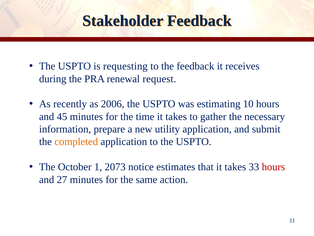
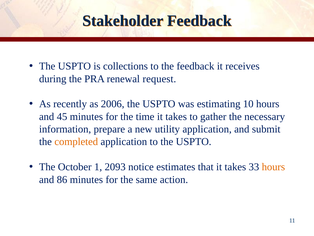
requesting: requesting -> collections
2073: 2073 -> 2093
hours at (273, 167) colour: red -> orange
27: 27 -> 86
